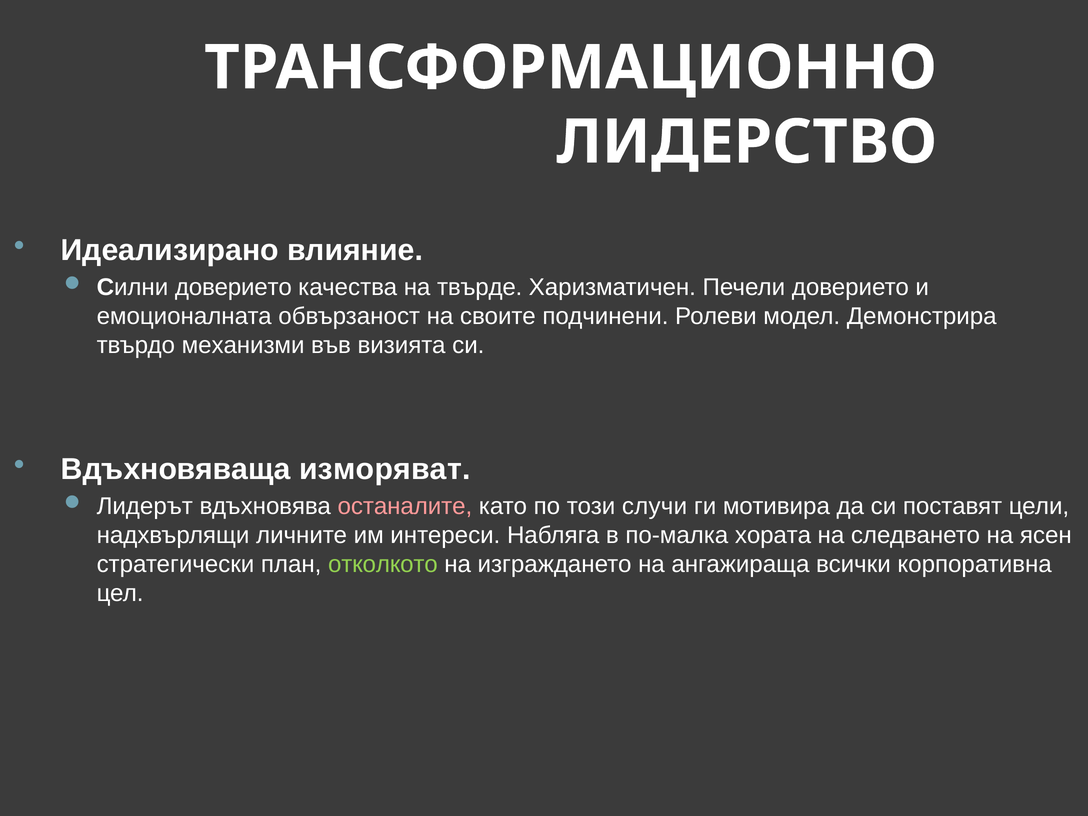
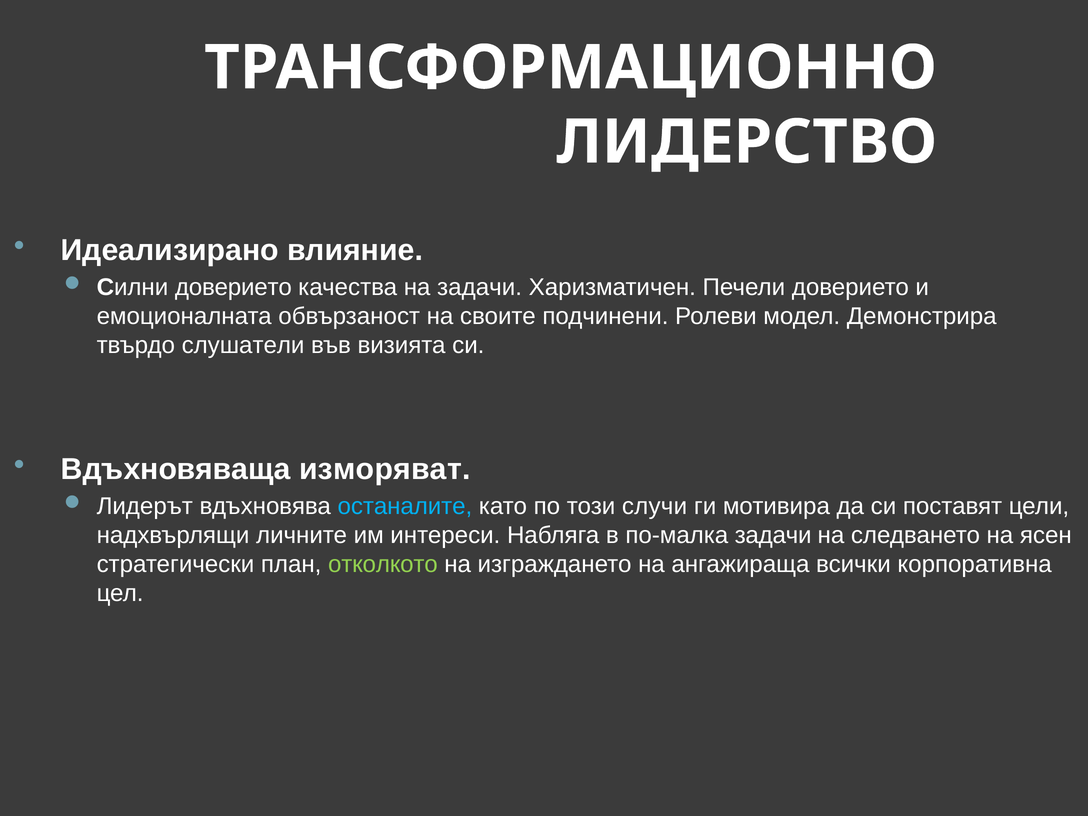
на твърде: твърде -> задачи
механизми: механизми -> слушатели
останалите colour: pink -> light blue
по-малка хората: хората -> задачи
